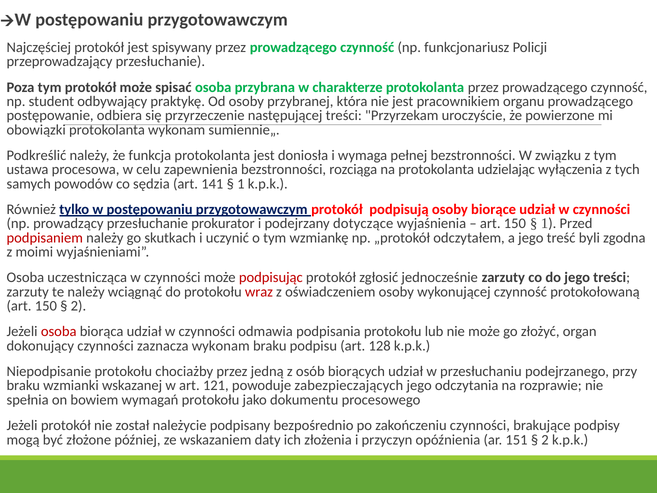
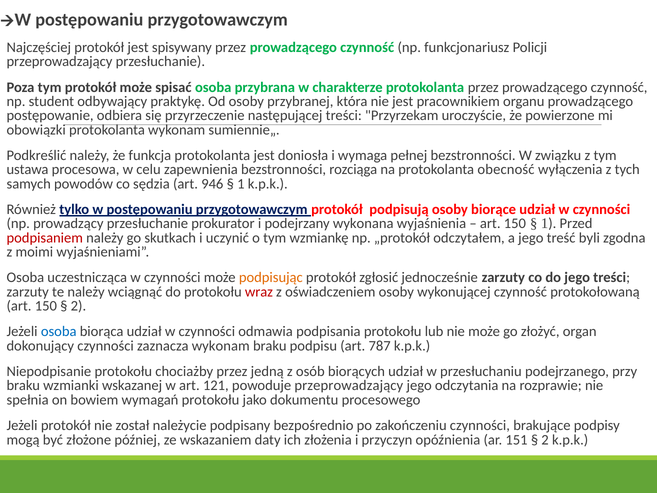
udzielając: udzielając -> obecność
141: 141 -> 946
dotyczące: dotyczące -> wykonana
podpisując colour: red -> orange
osoba at (59, 331) colour: red -> blue
128: 128 -> 787
powoduje zabezpieczających: zabezpieczających -> przeprowadzający
